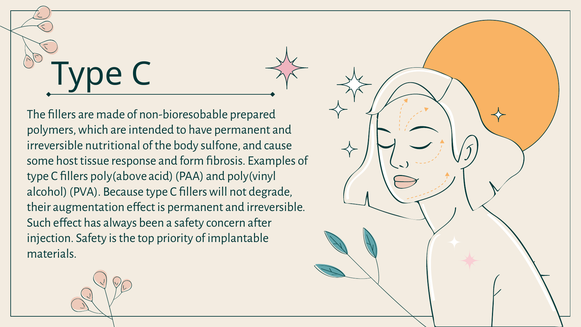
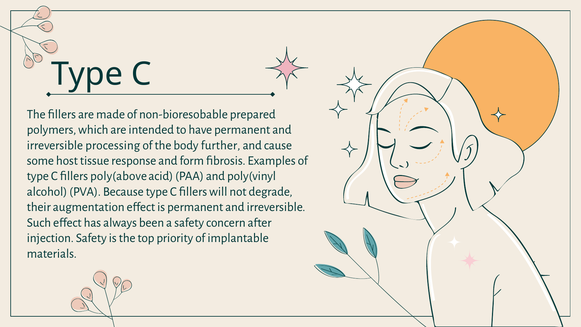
nutritional: nutritional -> processing
sulfone: sulfone -> further
